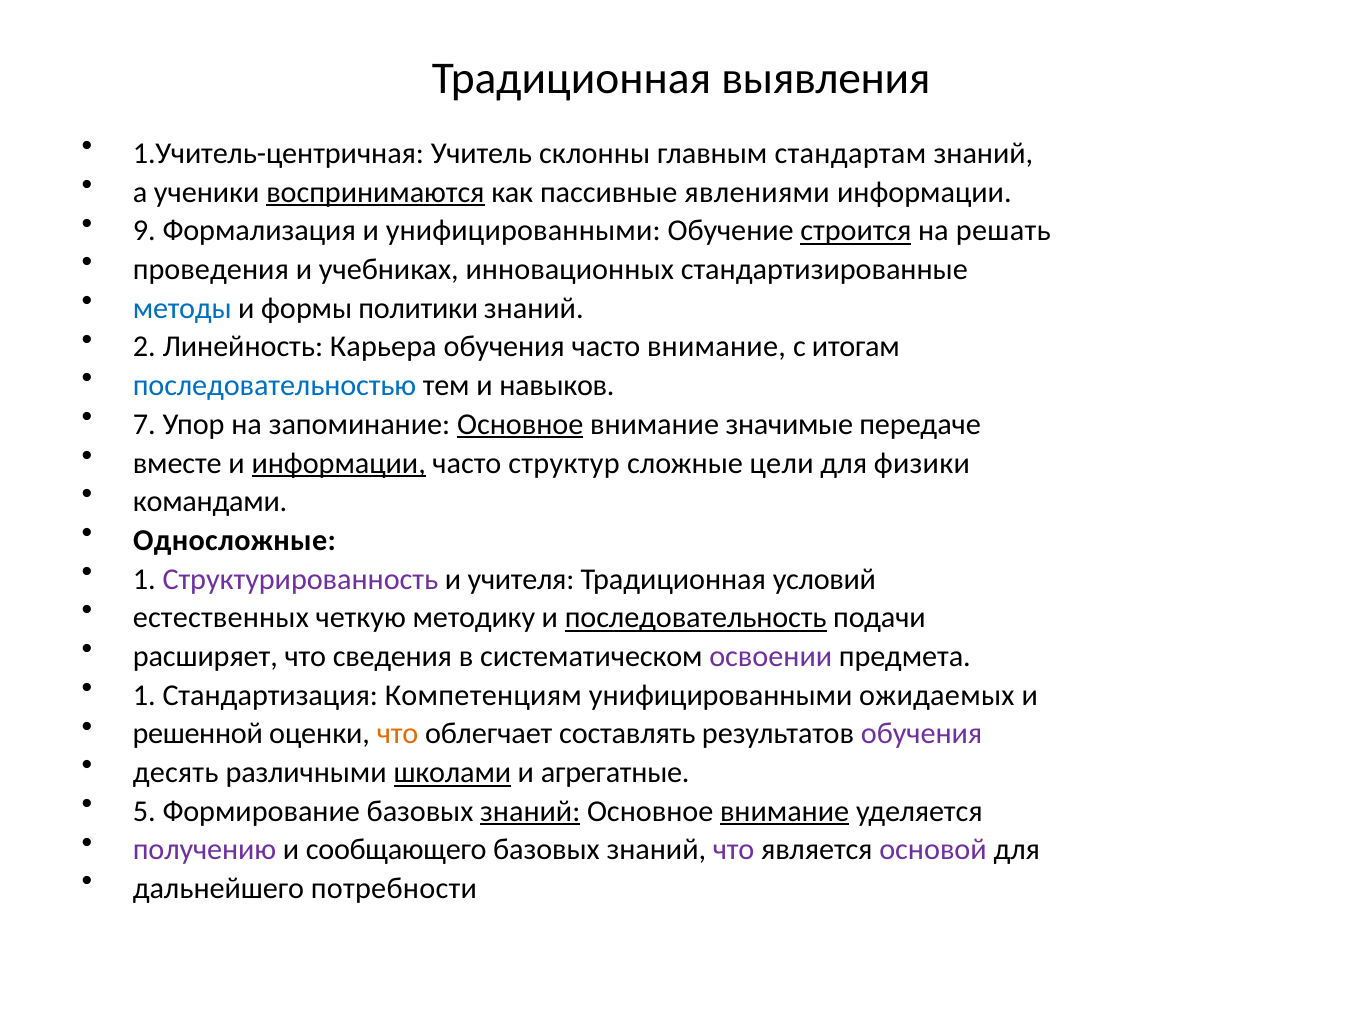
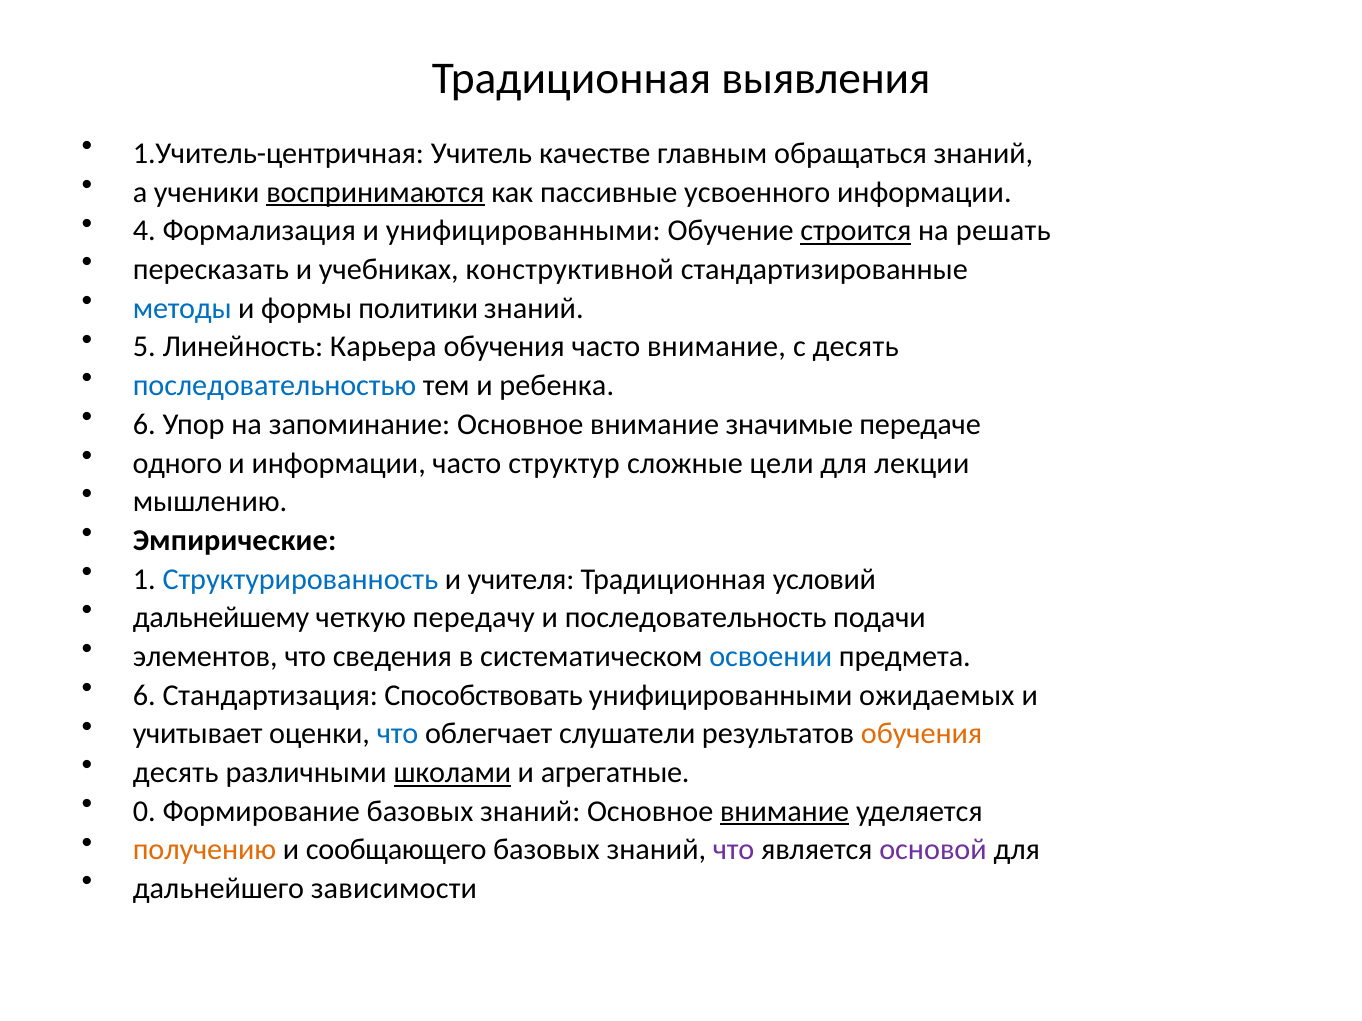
склонны: склонны -> качестве
стандартам: стандартам -> обращаться
явлениями: явлениями -> усвоенного
9: 9 -> 4
проведения: проведения -> пересказать
инновационных: инновационных -> конструктивной
2: 2 -> 5
с итогам: итогам -> десять
навыков: навыков -> ребенка
7 at (144, 425): 7 -> 6
Основное at (520, 425) underline: present -> none
вместе: вместе -> одного
информации at (339, 463) underline: present -> none
физики: физики -> лекции
командами: командами -> мышлению
Односложные: Односложные -> Эмпирические
Структурированность colour: purple -> blue
естественных: естественных -> дальнейшему
методику: методику -> передачу
последовательность underline: present -> none
расширяет: расширяет -> элементов
освоении colour: purple -> blue
1 at (144, 696): 1 -> 6
Компетенциям: Компетенциям -> Способствовать
решенной: решенной -> учитывает
что at (398, 734) colour: orange -> blue
составлять: составлять -> слушатели
обучения at (922, 734) colour: purple -> orange
5: 5 -> 0
знаний at (530, 812) underline: present -> none
получению colour: purple -> orange
потребности: потребности -> зависимости
